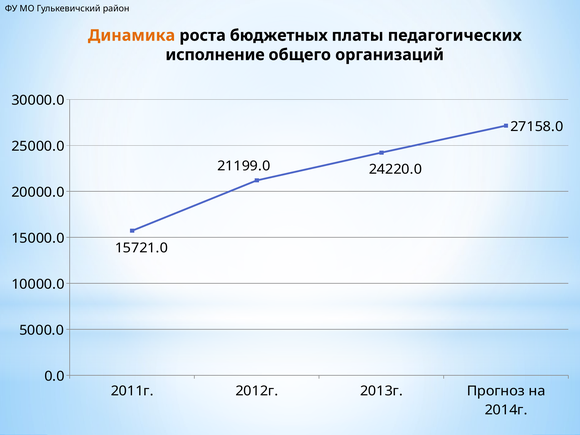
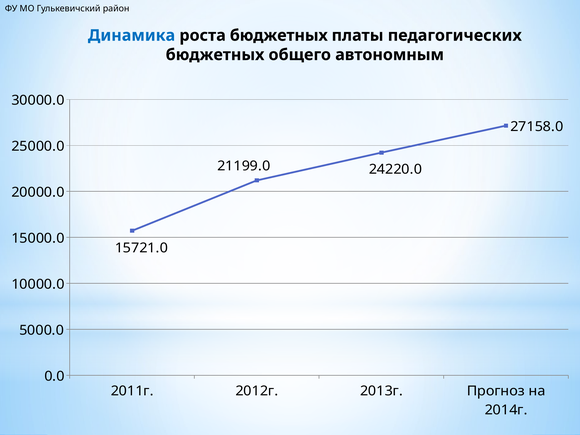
Динамика colour: orange -> blue
исполнение at (215, 55): исполнение -> бюджетных
организаций: организаций -> автономным
